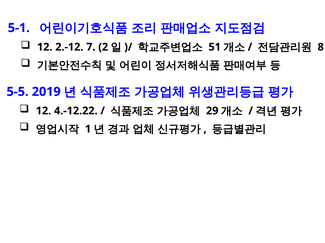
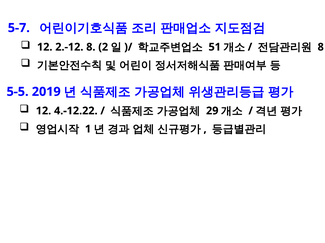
5-1: 5-1 -> 5-7
2.-12 7: 7 -> 8
